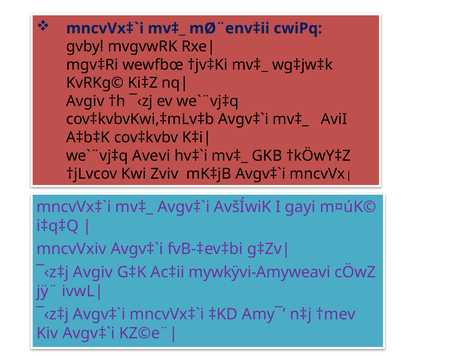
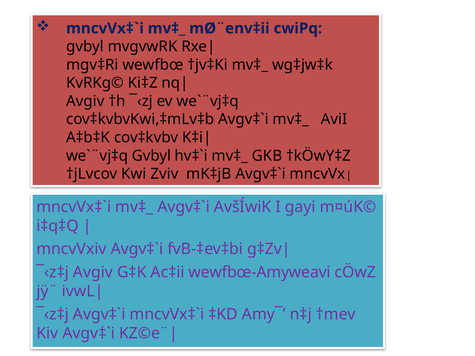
Avevi at (151, 156): Avevi -> Gvbyl
mywkÿvi-Amyweavi: mywkÿvi-Amyweavi -> wewfbœ-Amyweavi
